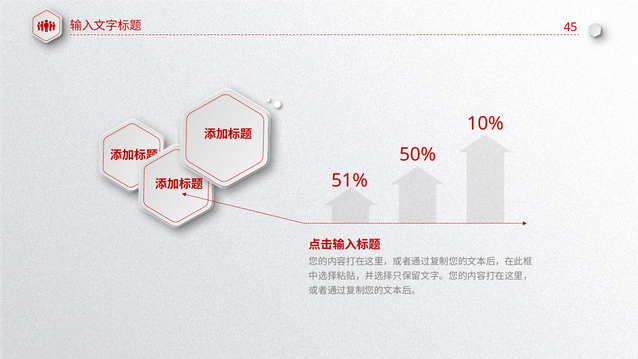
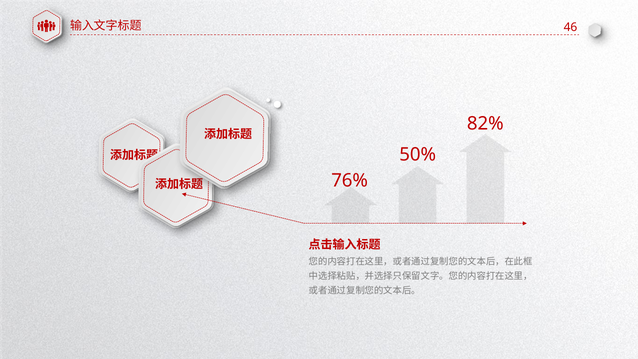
45: 45 -> 46
10%: 10% -> 82%
51%: 51% -> 76%
